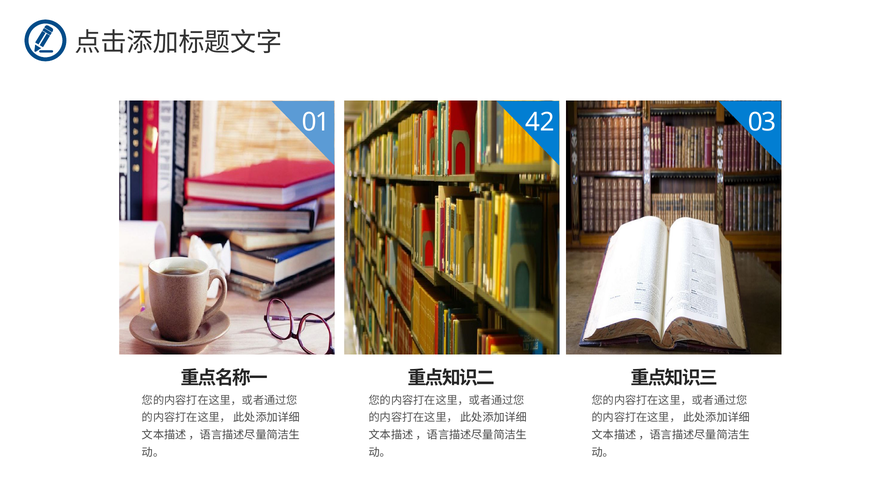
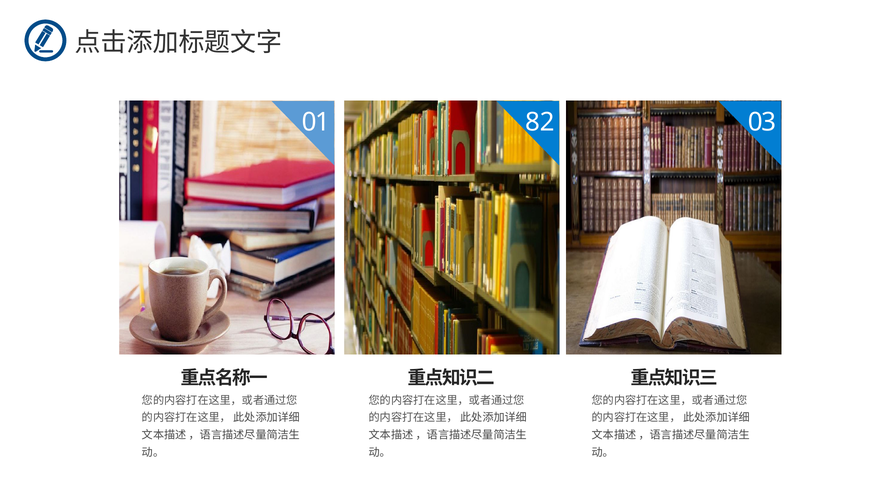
42: 42 -> 82
